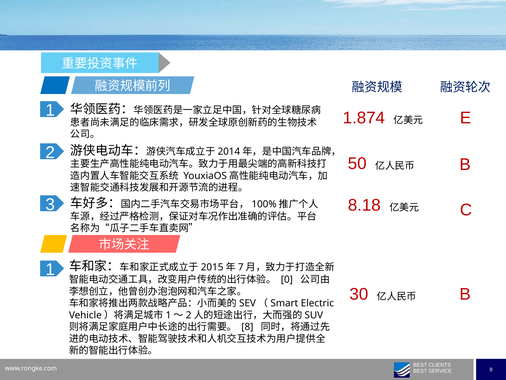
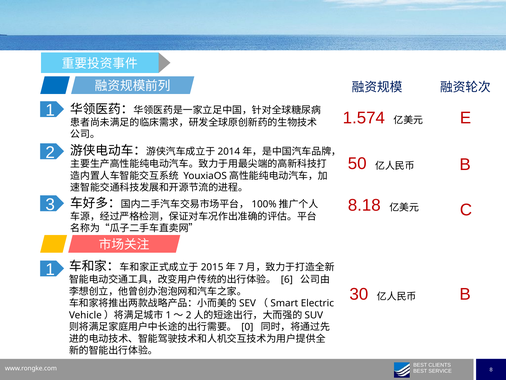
1.874: 1.874 -> 1.574
0: 0 -> 6
8 at (247, 327): 8 -> 0
